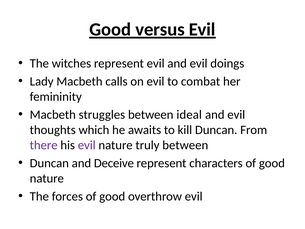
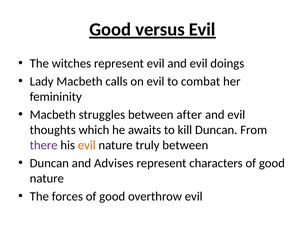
ideal: ideal -> after
evil at (87, 145) colour: purple -> orange
Deceive: Deceive -> Advises
